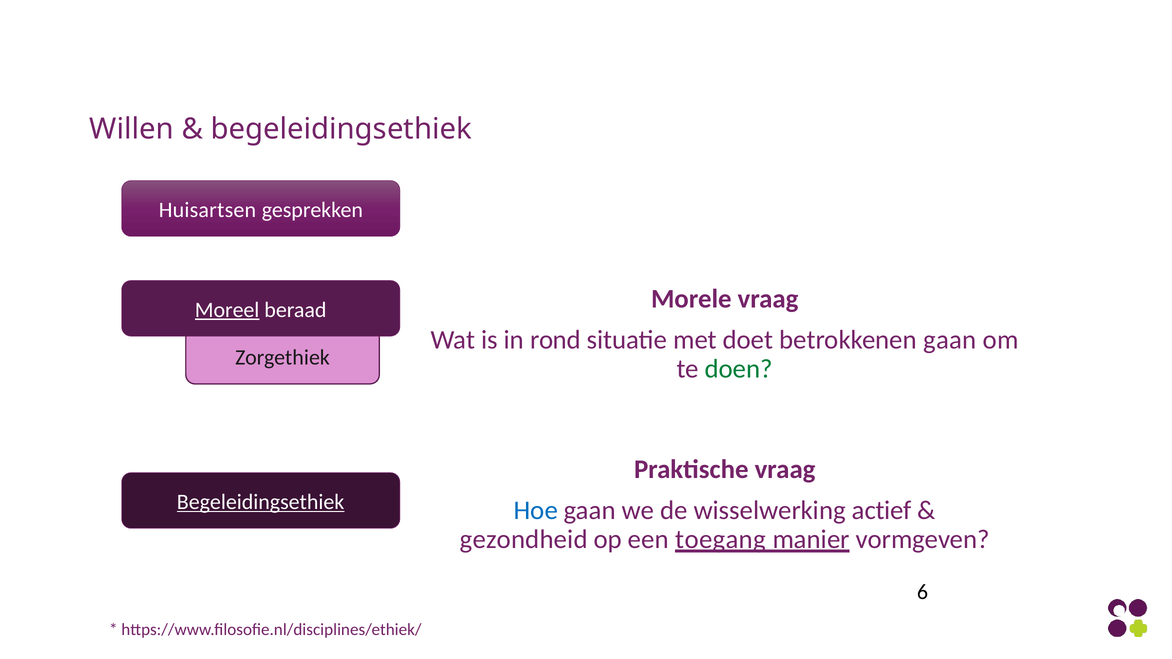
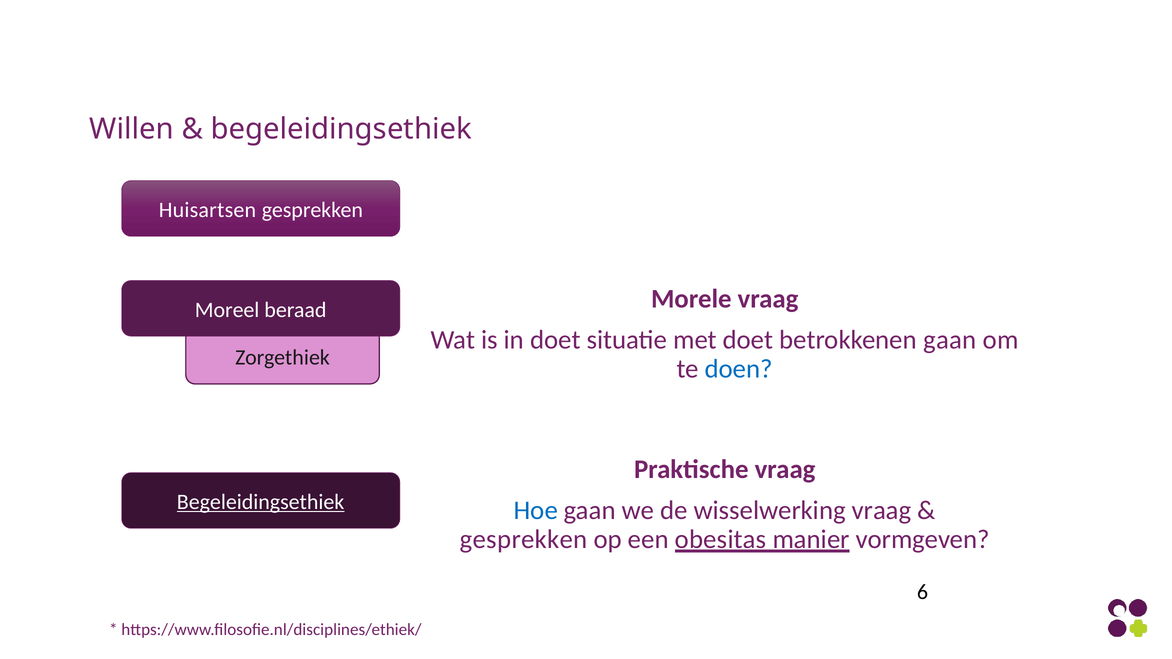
Moreel underline: present -> none
in rond: rond -> doet
doen colour: green -> blue
wisselwerking actief: actief -> vraag
gezondheid at (524, 540): gezondheid -> gesprekken
toegang: toegang -> obesitas
